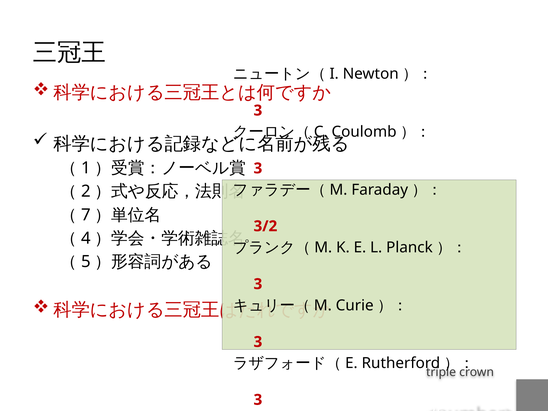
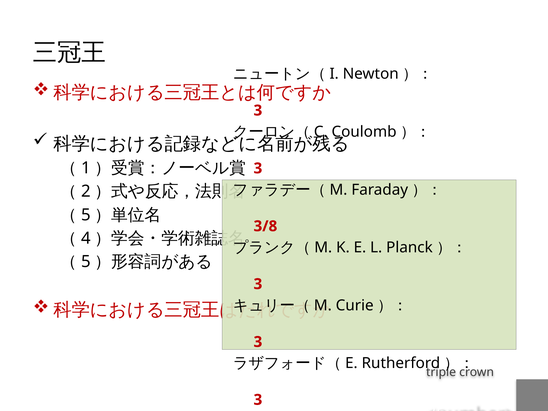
7 at (86, 215): 7 -> 5
3/2: 3/2 -> 3/8
